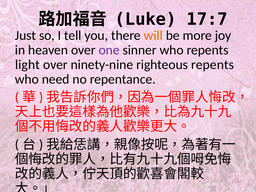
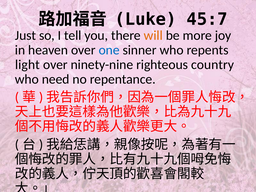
17:7: 17:7 -> 45:7
one colour: purple -> blue
righteous repents: repents -> country
